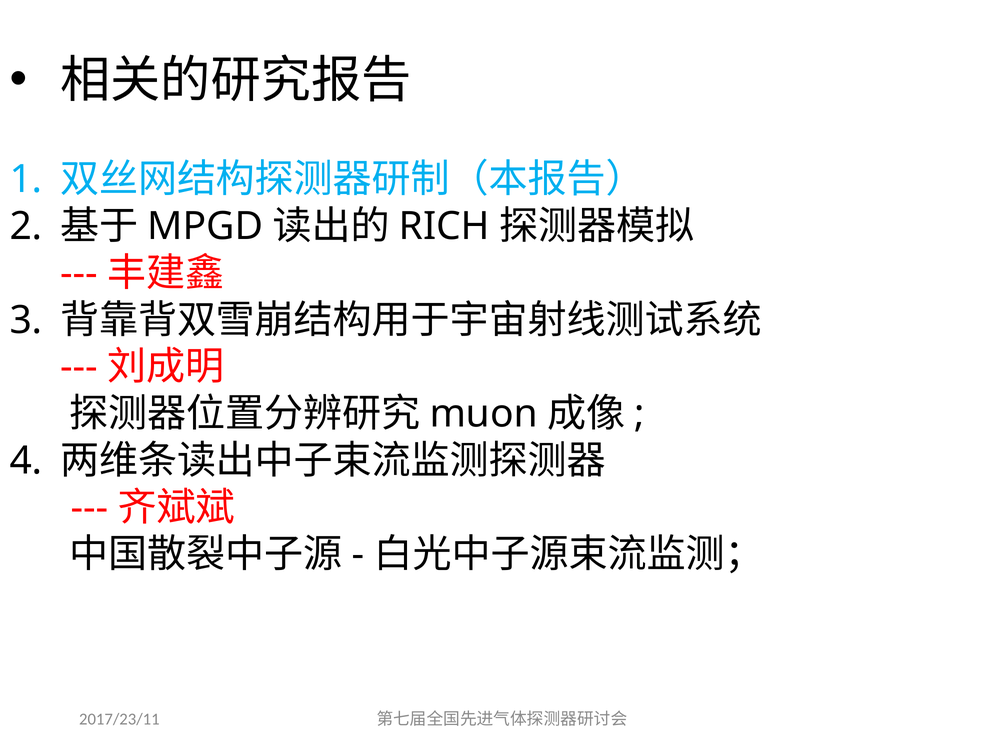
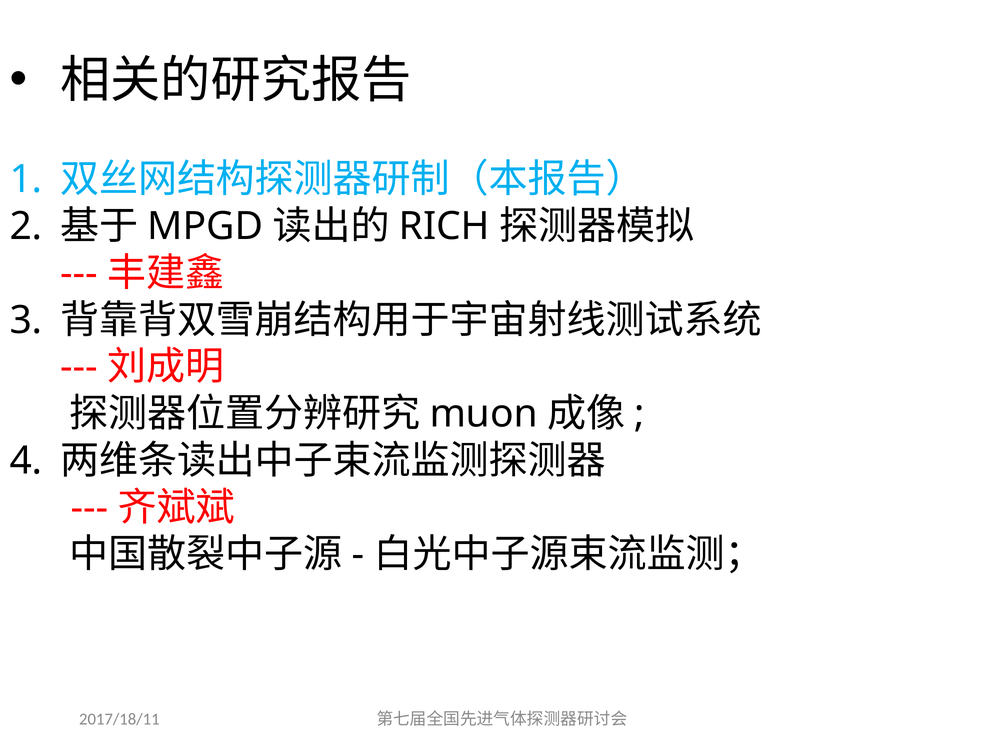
2017/23/11: 2017/23/11 -> 2017/18/11
